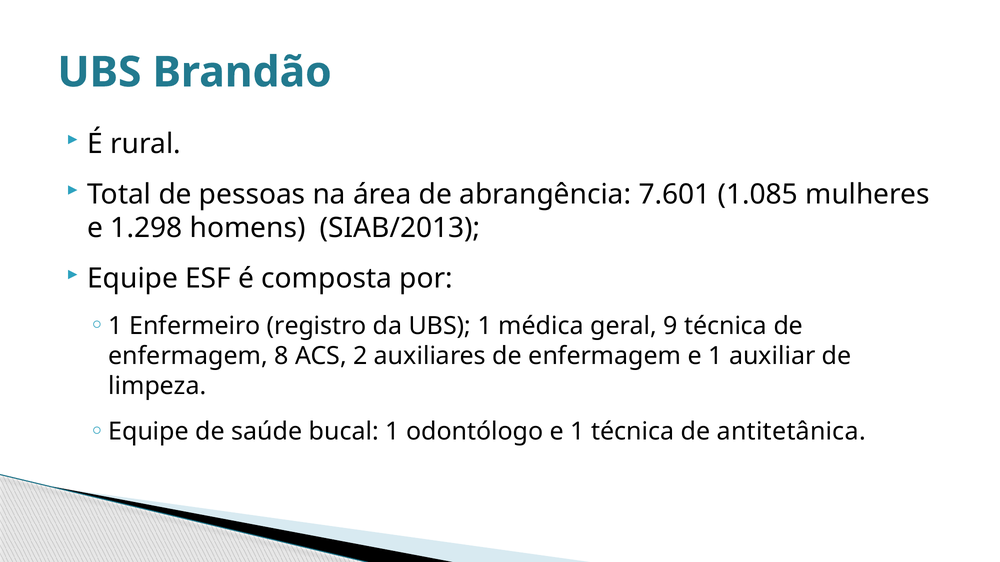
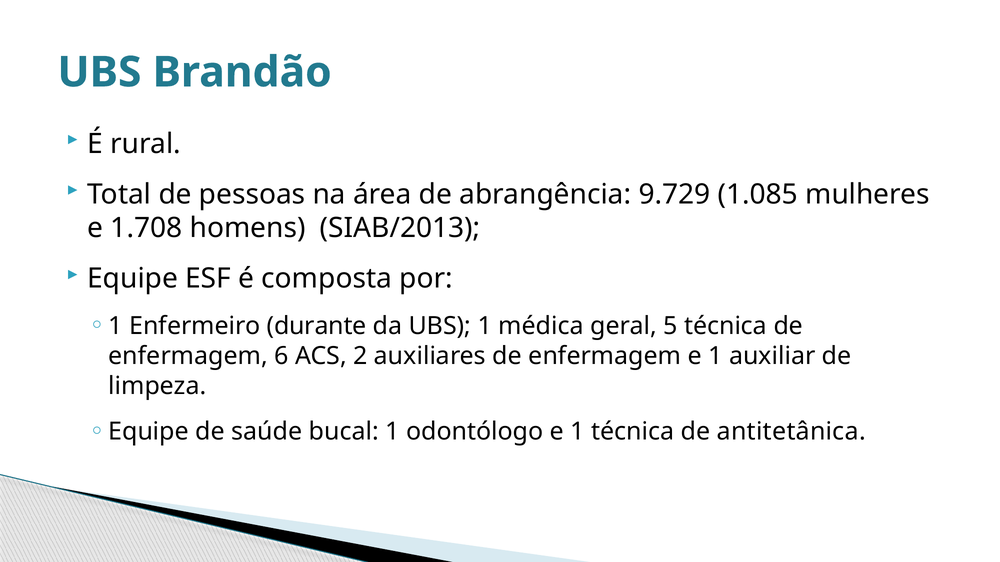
7.601: 7.601 -> 9.729
1.298: 1.298 -> 1.708
registro: registro -> durante
9: 9 -> 5
8: 8 -> 6
